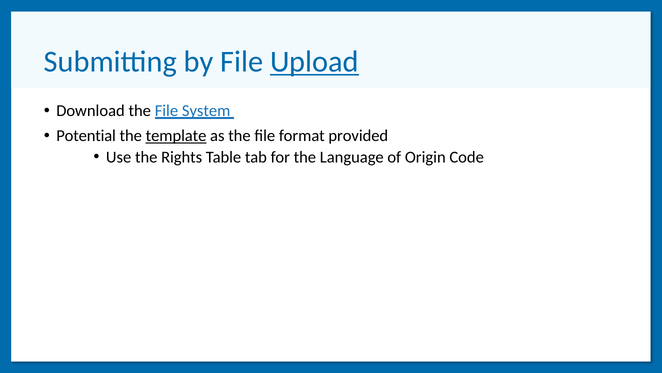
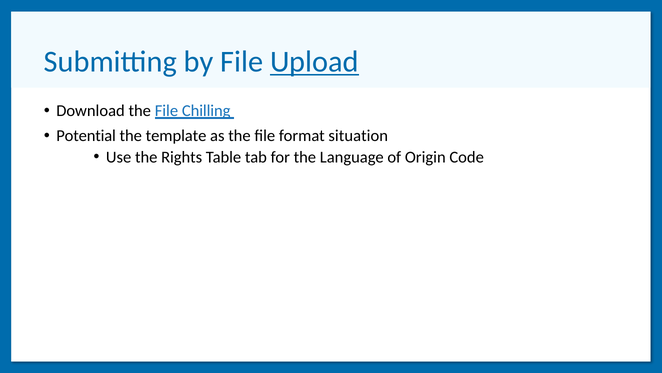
System: System -> Chilling
template underline: present -> none
provided: provided -> situation
